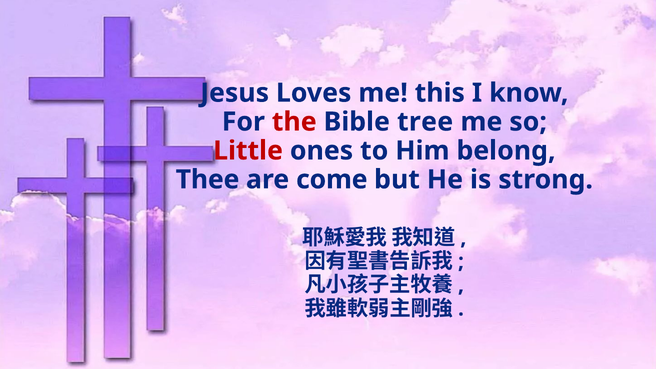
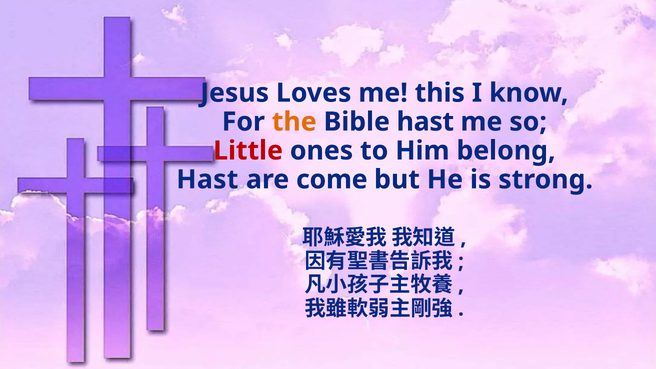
the colour: red -> orange
Bible tree: tree -> hast
Thee at (208, 180): Thee -> Hast
